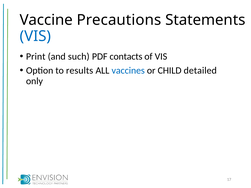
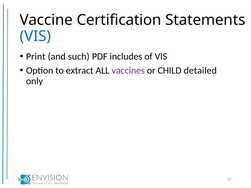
Precautions: Precautions -> Certification
contacts: contacts -> includes
results: results -> extract
vaccines colour: blue -> purple
